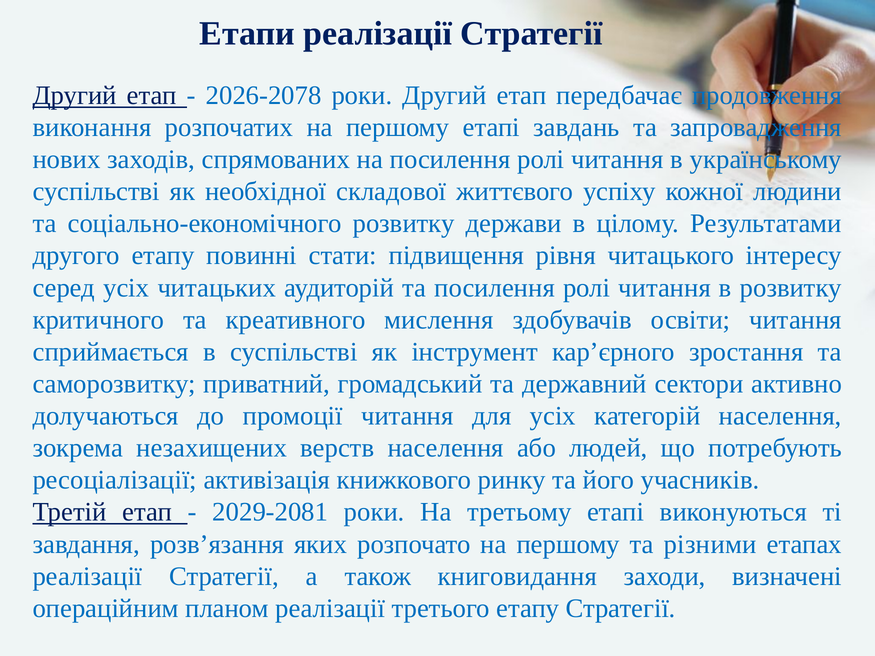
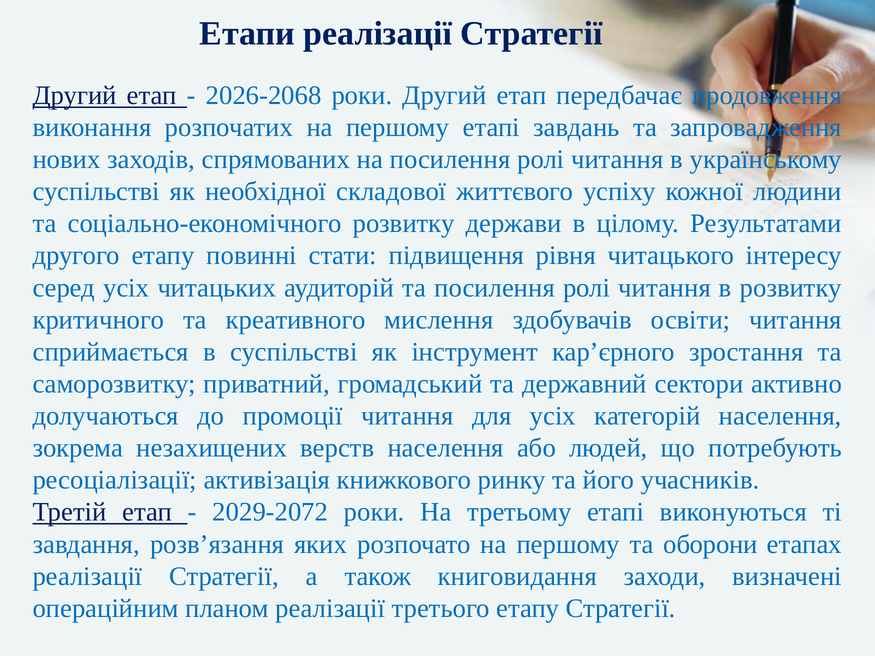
2026-2078: 2026-2078 -> 2026-2068
2029-2081: 2029-2081 -> 2029-2072
різними: різними -> оборони
